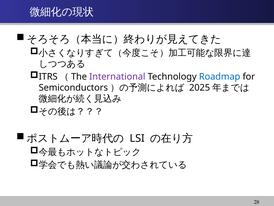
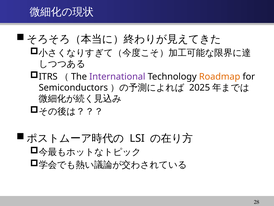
Roadmap colour: blue -> orange
